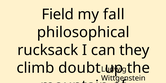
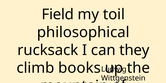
fall: fall -> toil
doubt: doubt -> books
